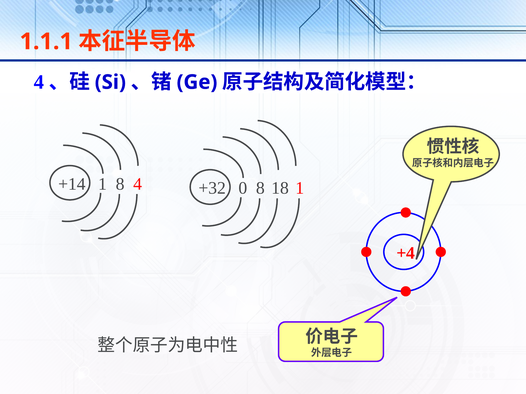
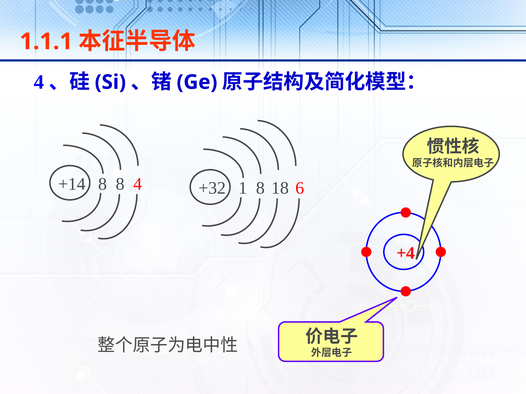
+14 1: 1 -> 8
0: 0 -> 1
8 1: 1 -> 6
